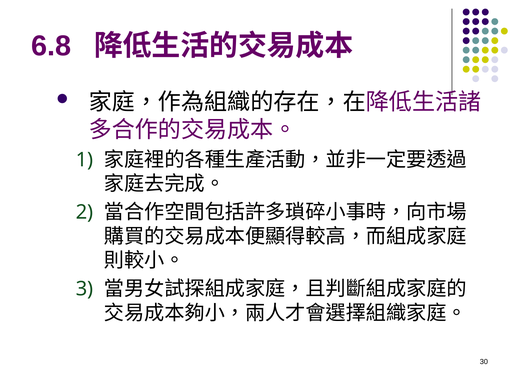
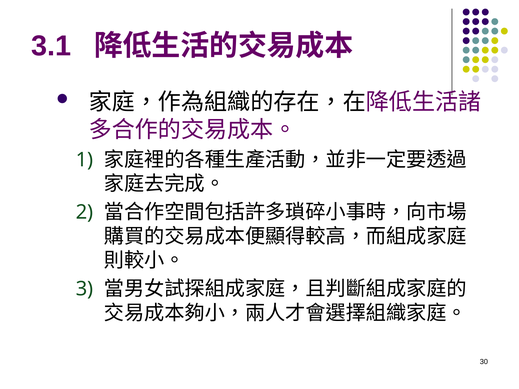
6.8: 6.8 -> 3.1
